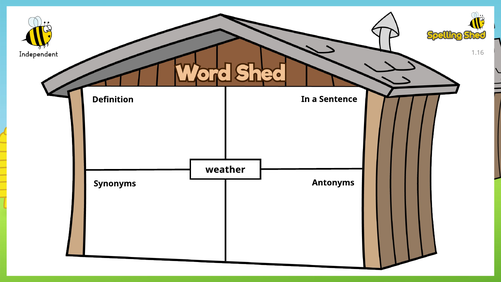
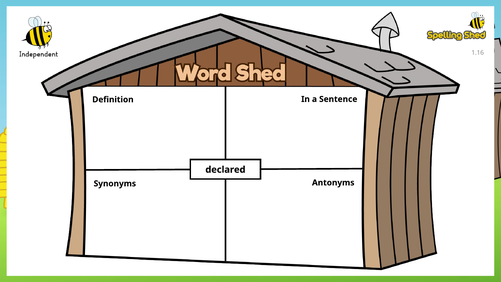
weather: weather -> declared
